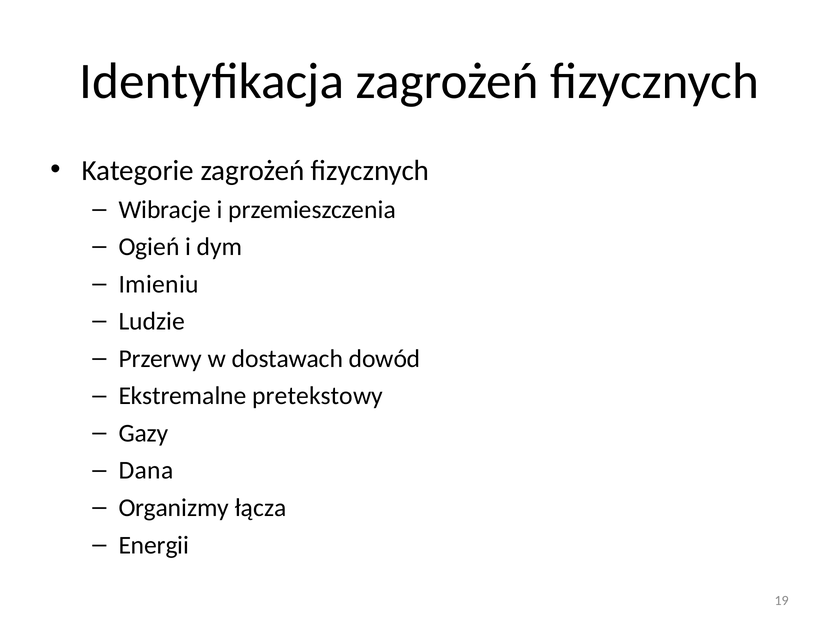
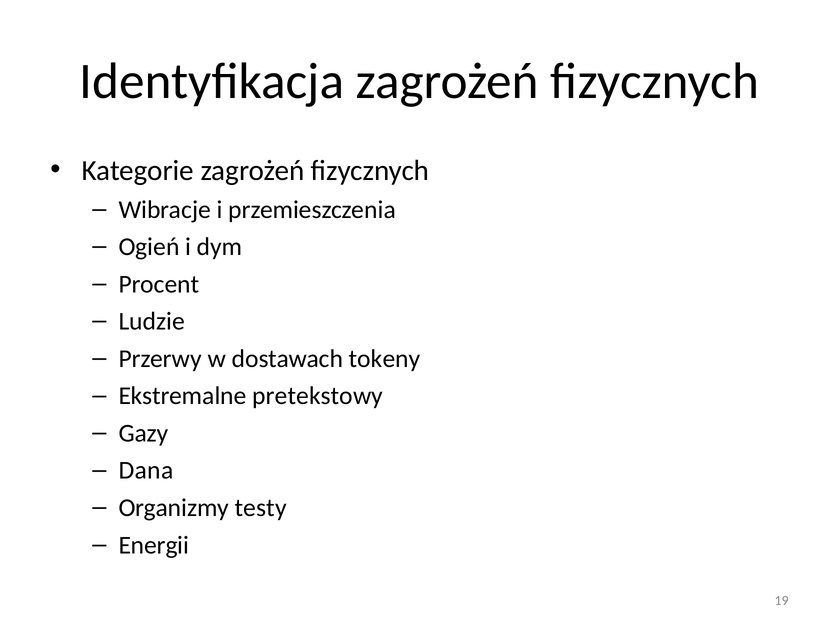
Imieniu: Imieniu -> Procent
dowód: dowód -> tokeny
łącza: łącza -> testy
